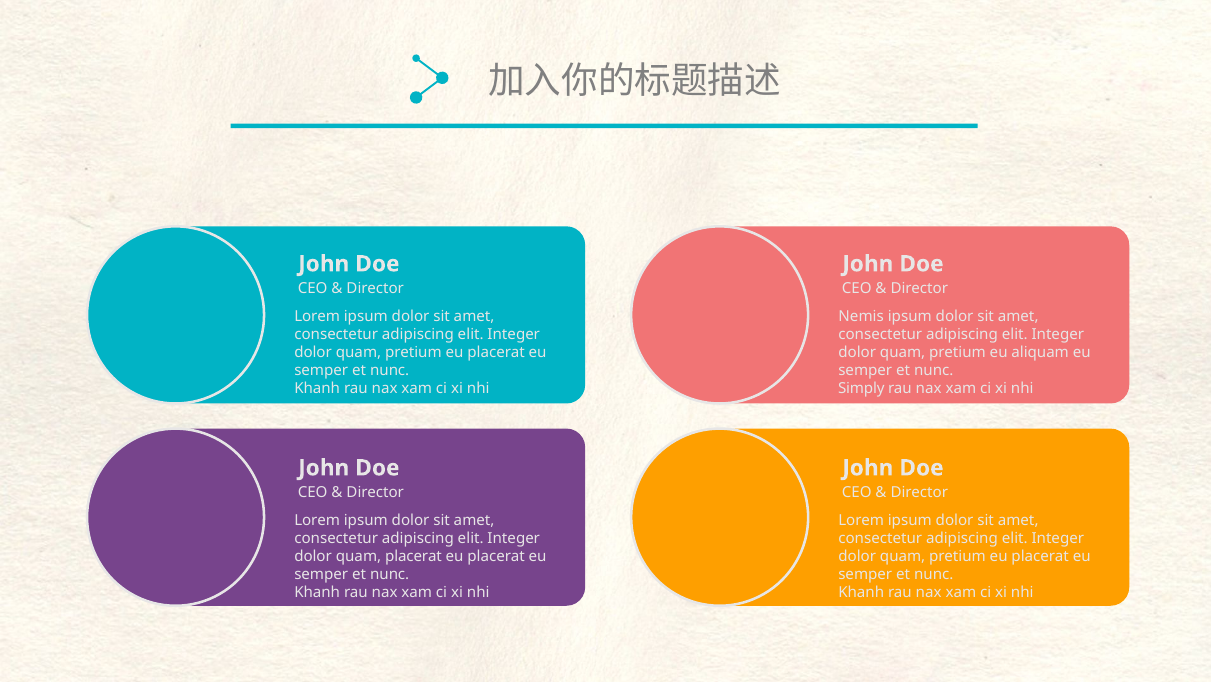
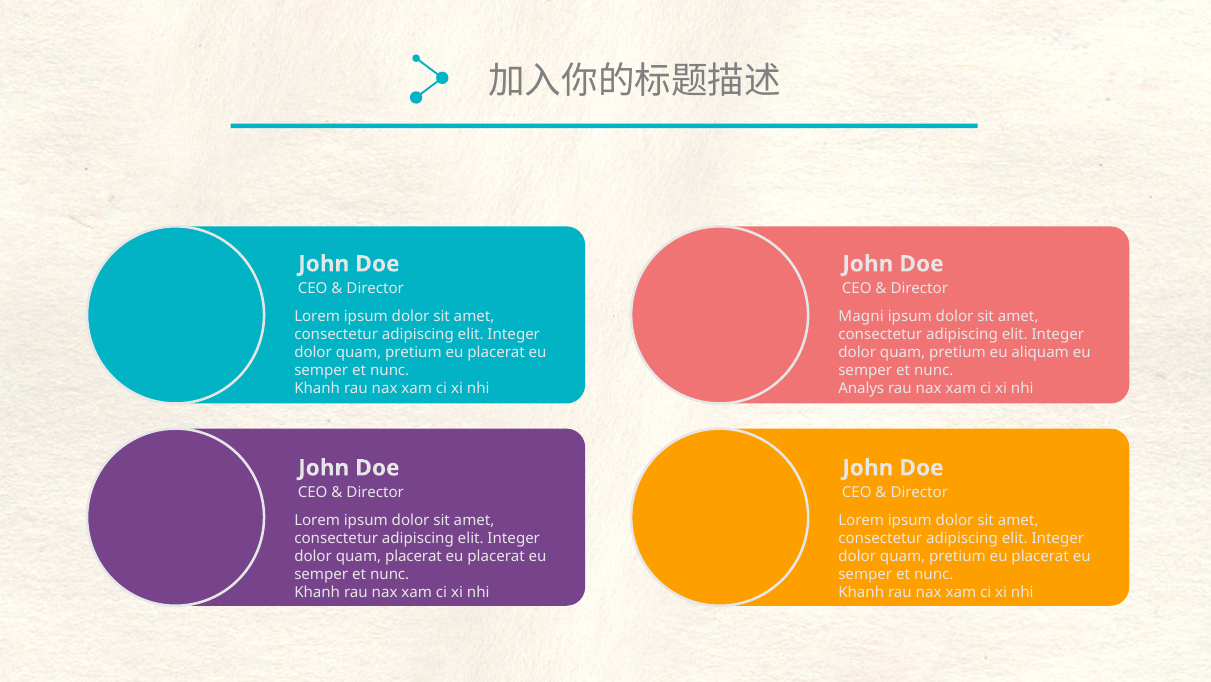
Nemis: Nemis -> Magni
Simply: Simply -> Analys
